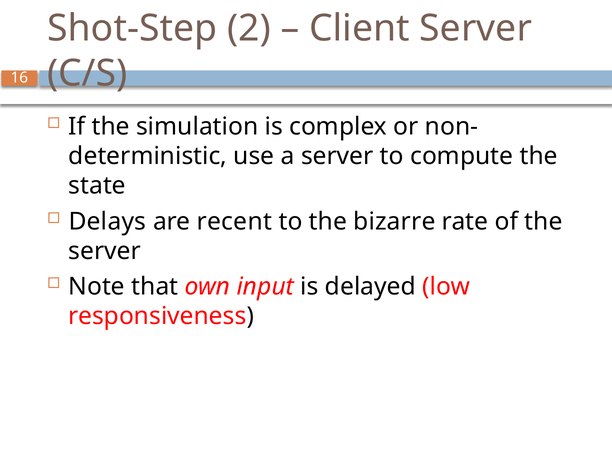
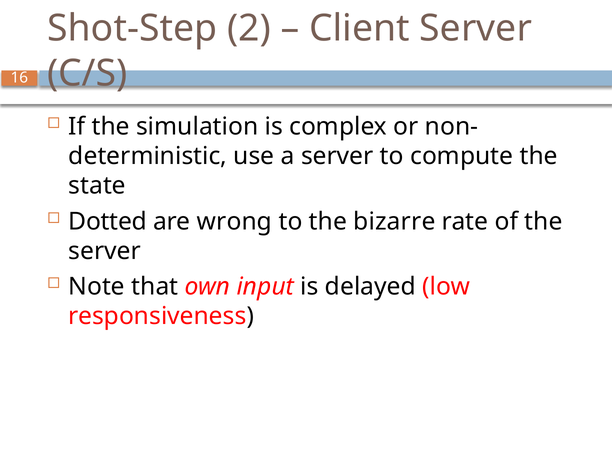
Delays: Delays -> Dotted
recent: recent -> wrong
